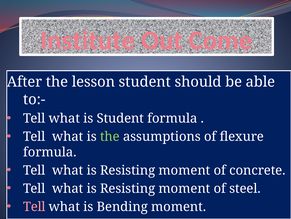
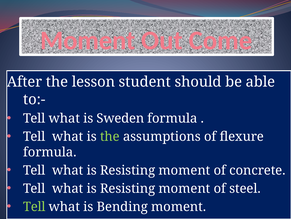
Institute at (88, 40): Institute -> Moment
is Student: Student -> Sweden
Tell at (34, 206) colour: pink -> light green
